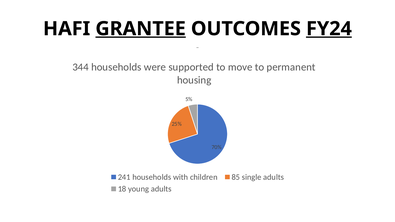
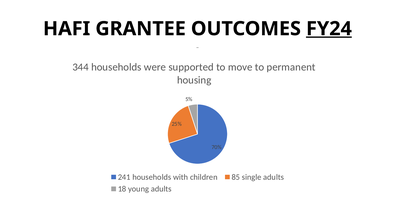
GRANTEE underline: present -> none
